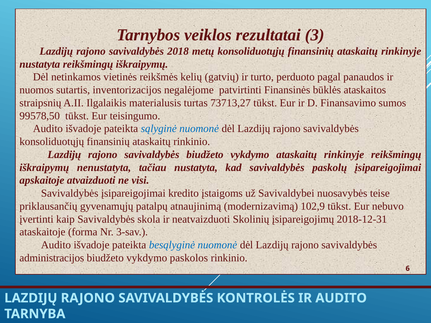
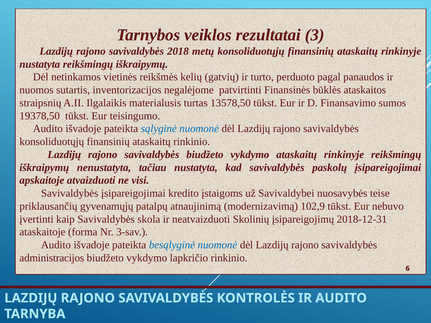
73713,27: 73713,27 -> 13578,50
99578,50: 99578,50 -> 19378,50
paskolos: paskolos -> lapkričio
